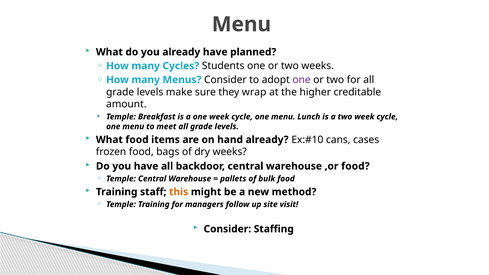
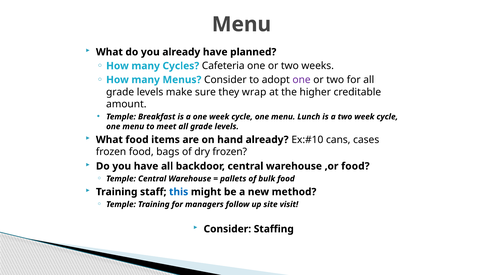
Students: Students -> Cafeteria
dry weeks: weeks -> frozen
this colour: orange -> blue
